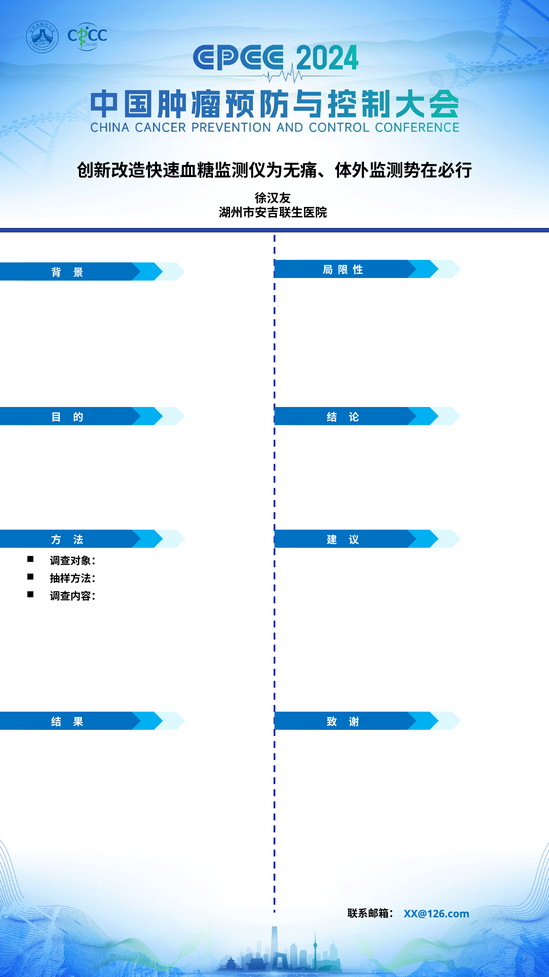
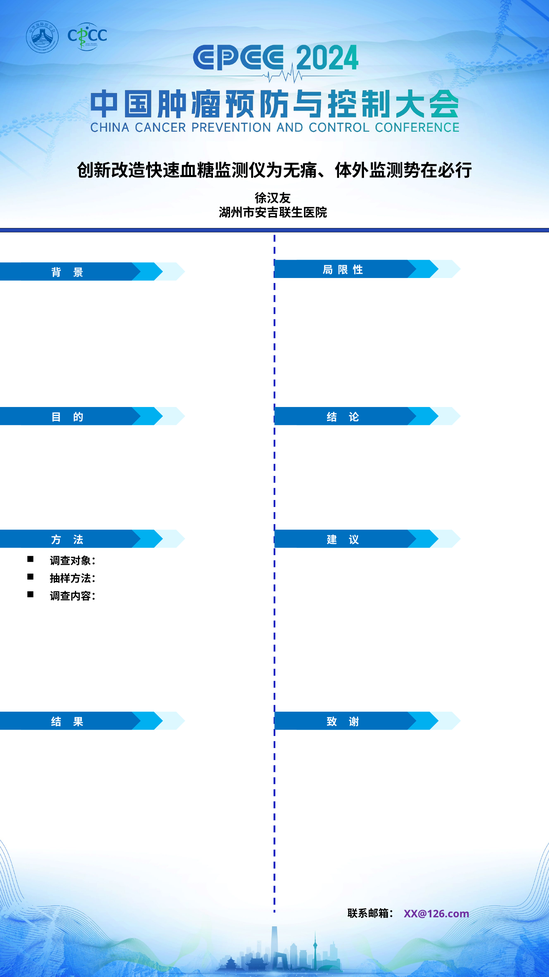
XX@126.com colour: blue -> purple
